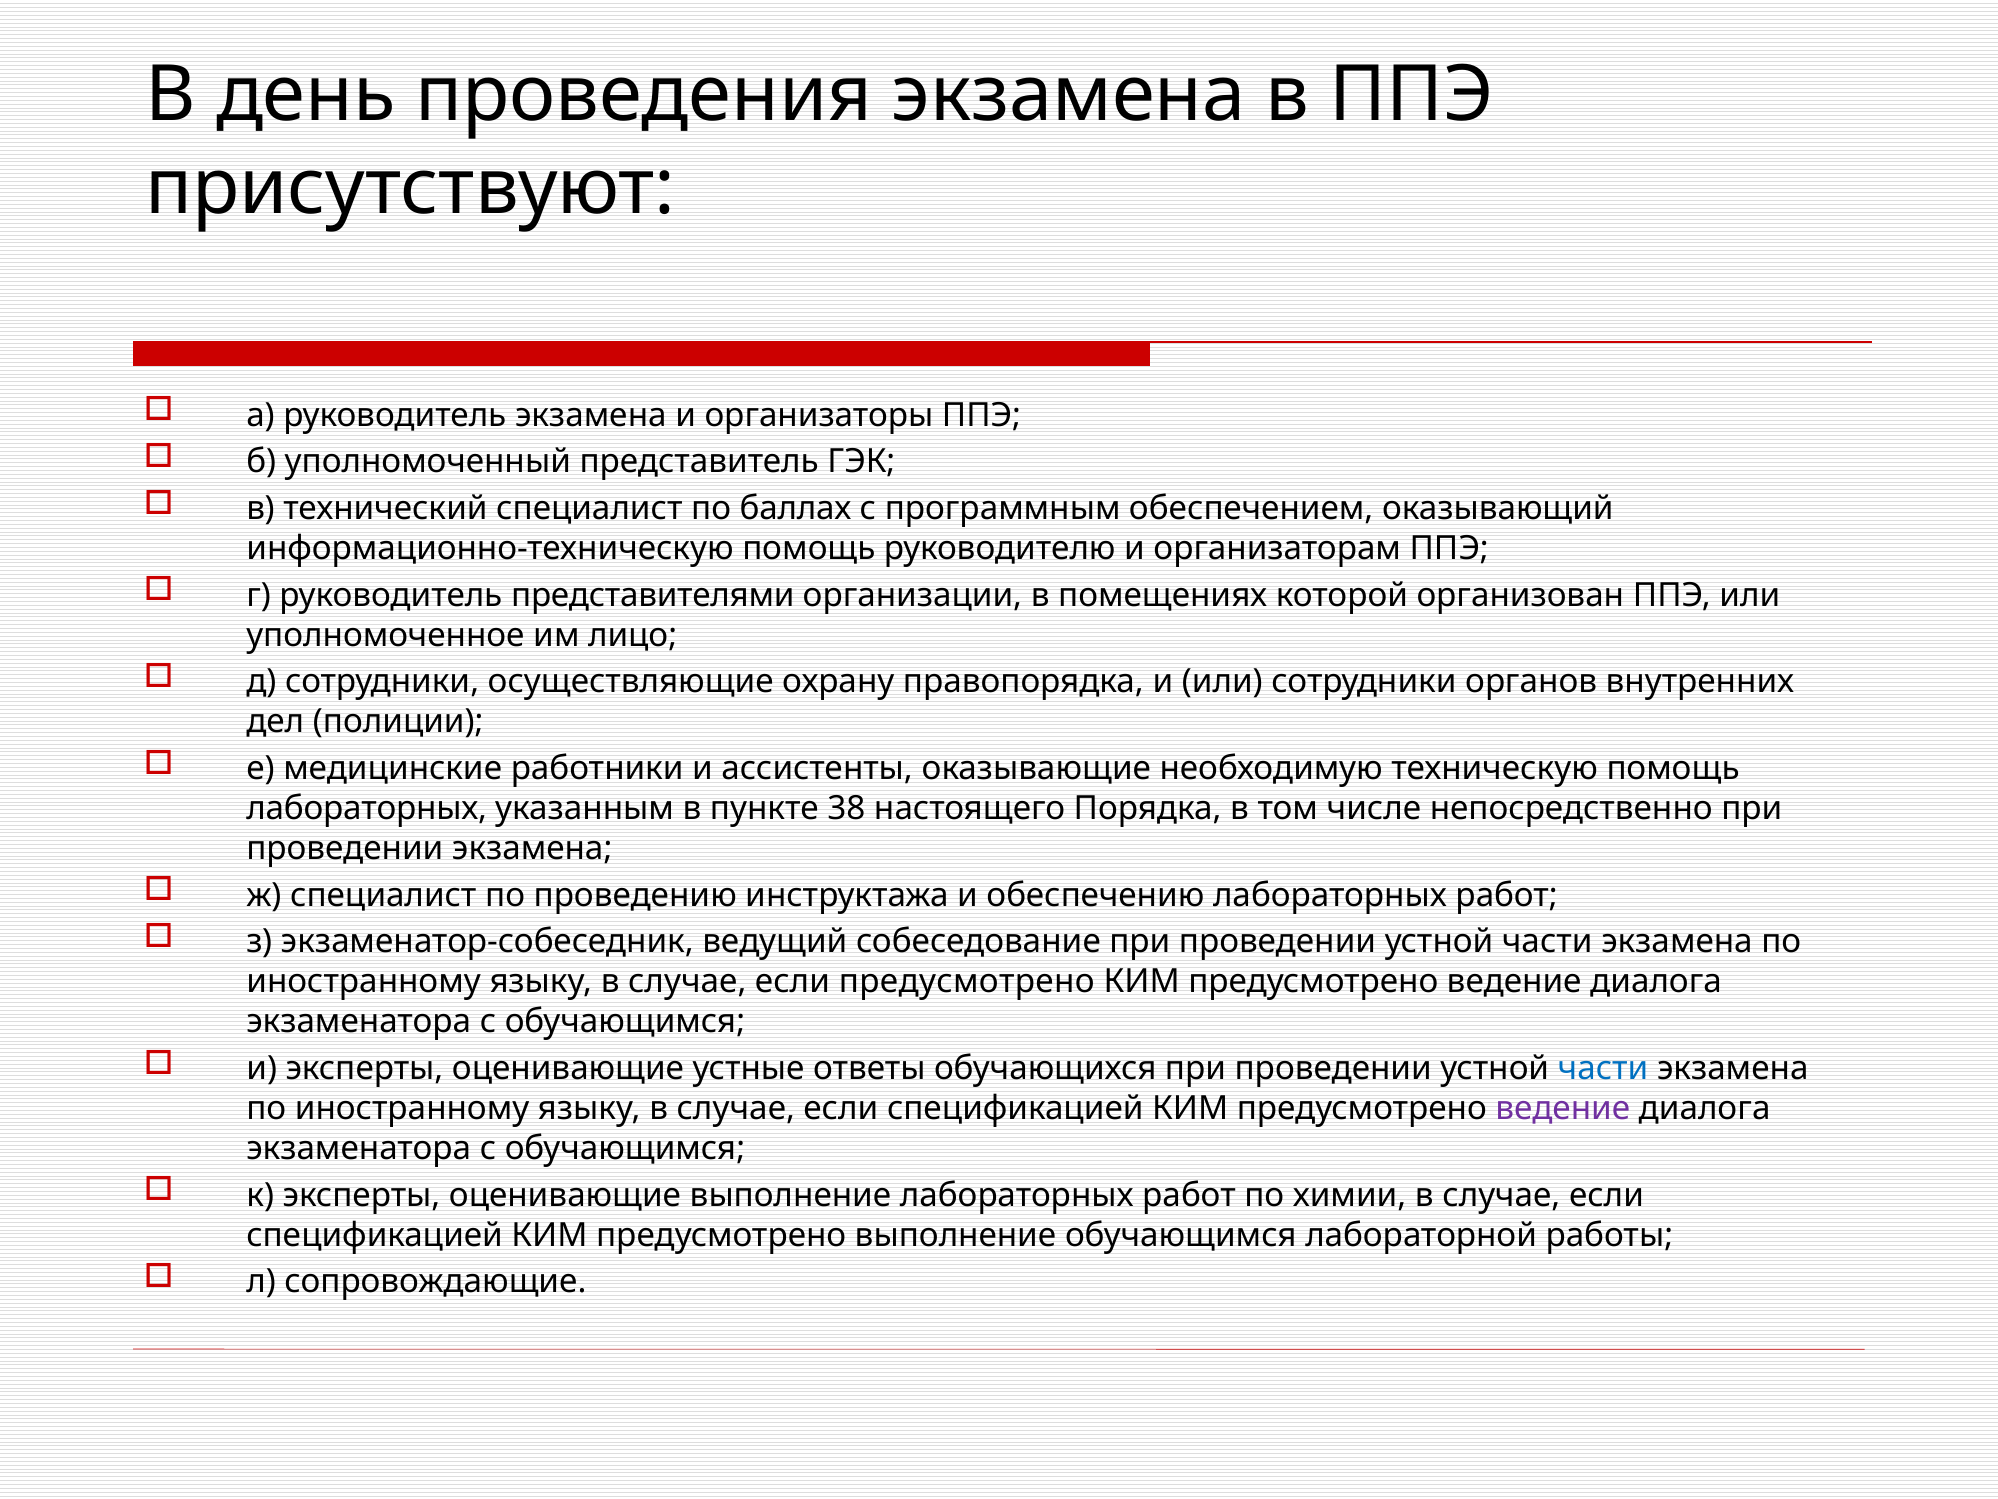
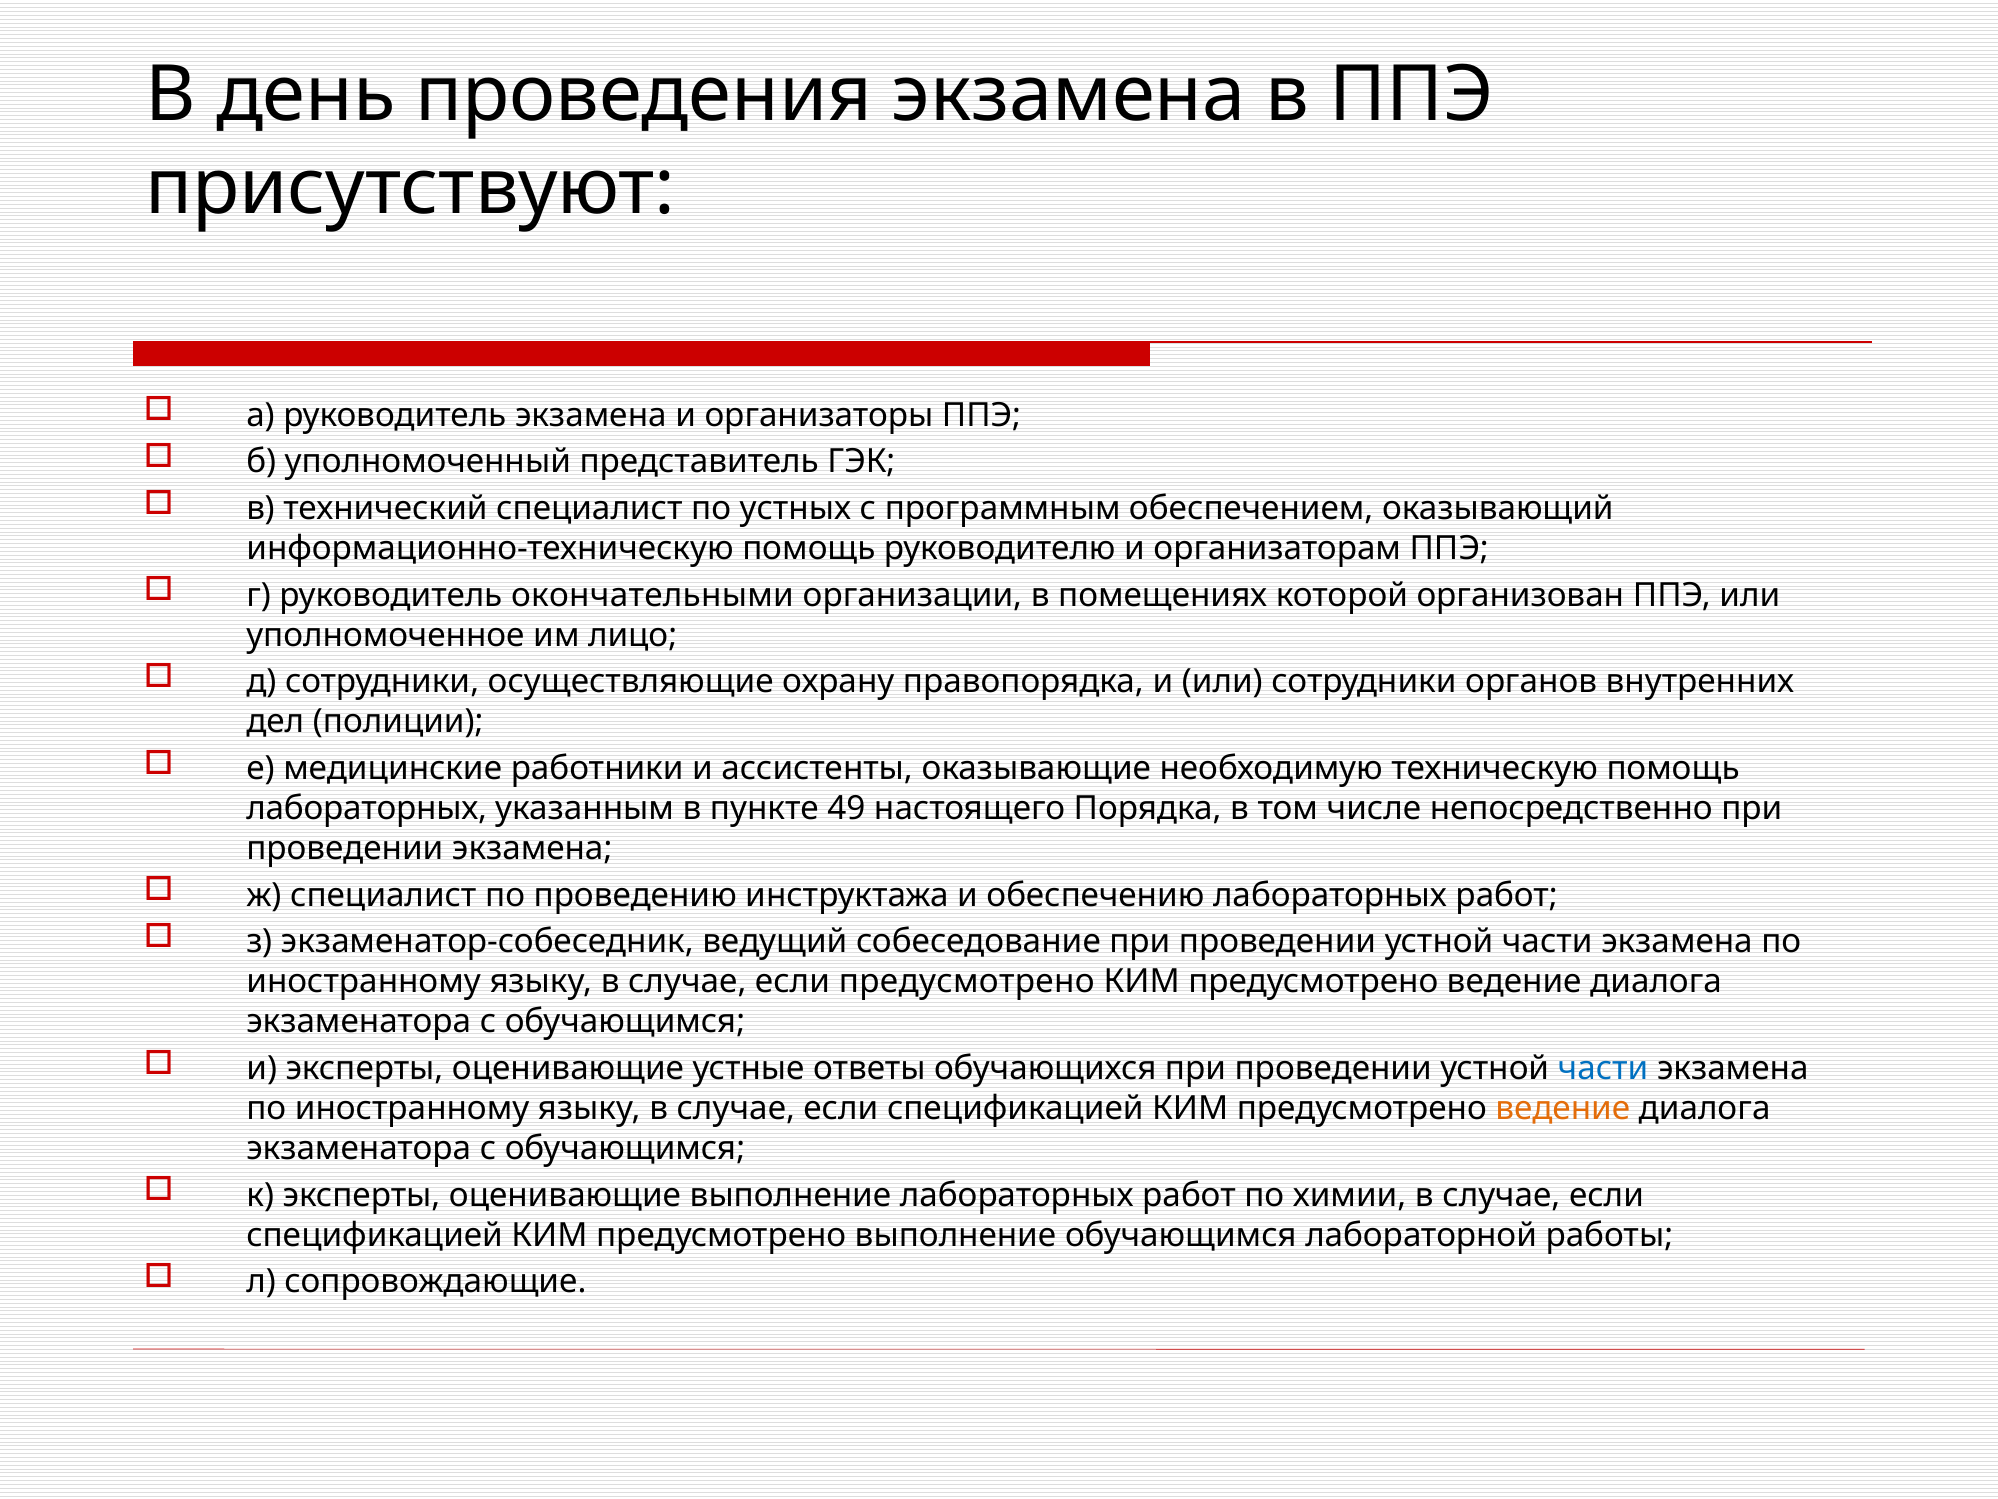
баллах: баллах -> устных
представителями: представителями -> окончательными
38: 38 -> 49
ведение at (1563, 1108) colour: purple -> orange
